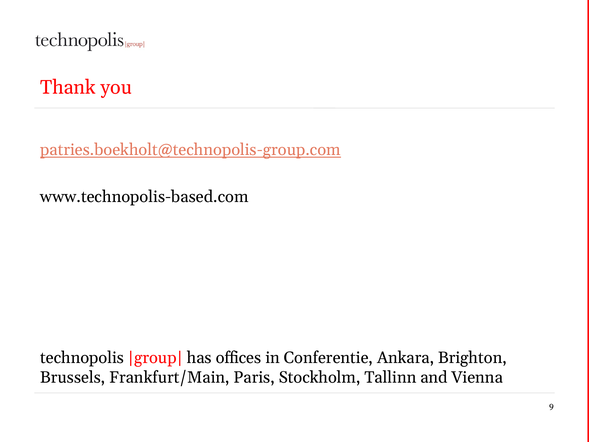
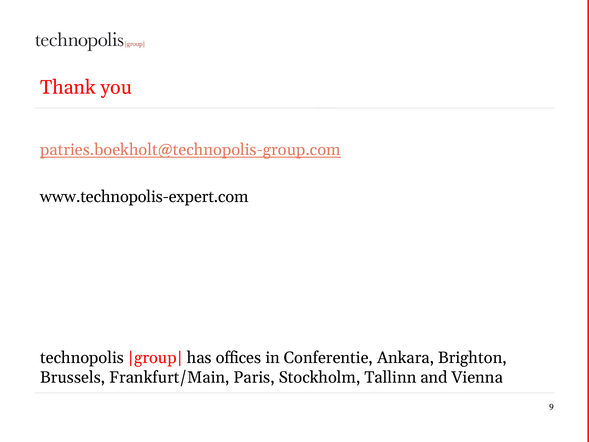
www.technopolis-based.com: www.technopolis-based.com -> www.technopolis-expert.com
